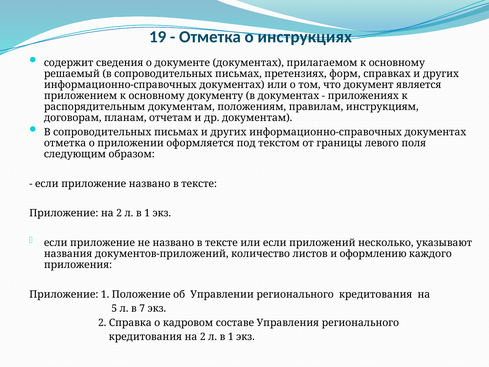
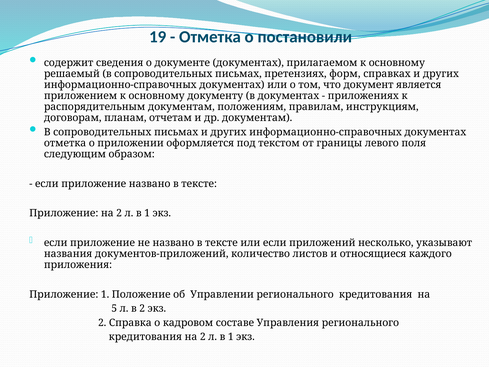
инструкциях: инструкциях -> постановили
оформлению: оформлению -> относящиеся
в 7: 7 -> 2
